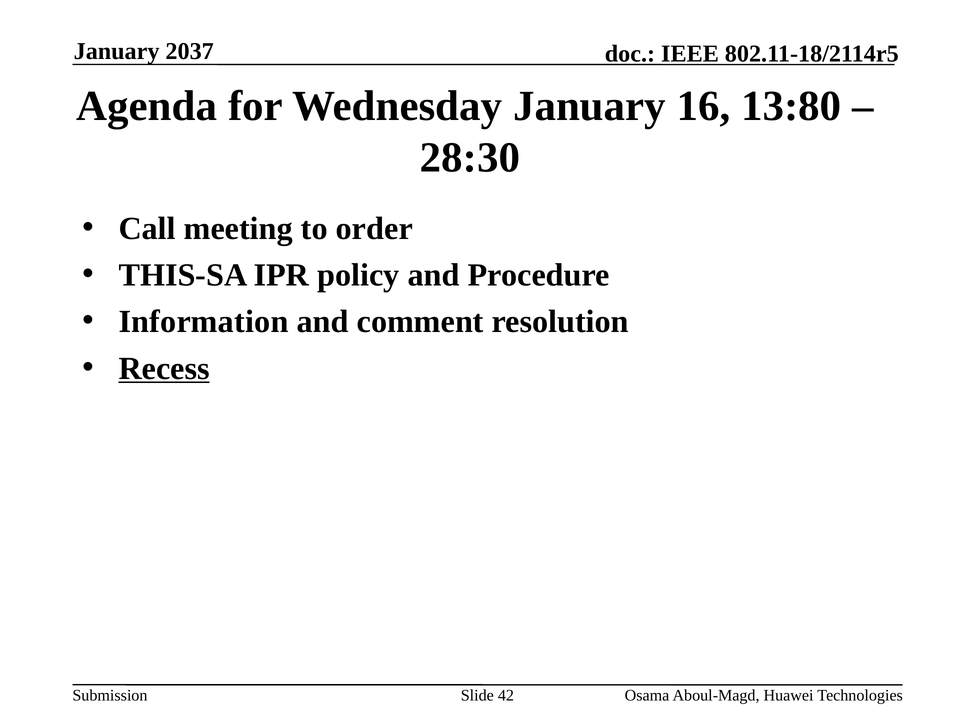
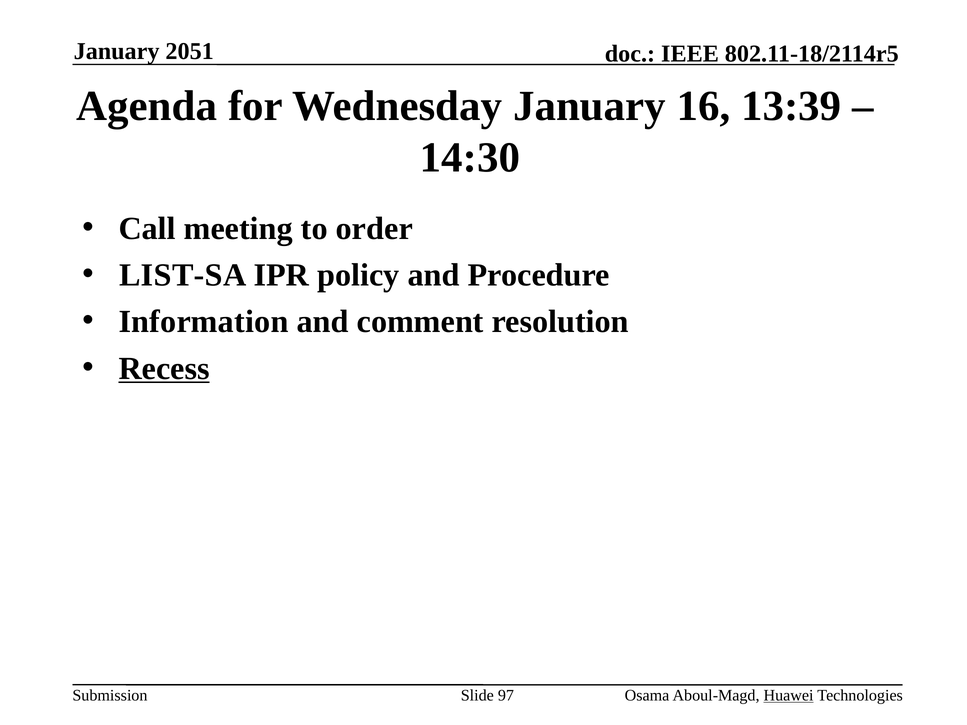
2037: 2037 -> 2051
13:80: 13:80 -> 13:39
28:30: 28:30 -> 14:30
THIS-SA: THIS-SA -> LIST-SA
42: 42 -> 97
Huawei underline: none -> present
